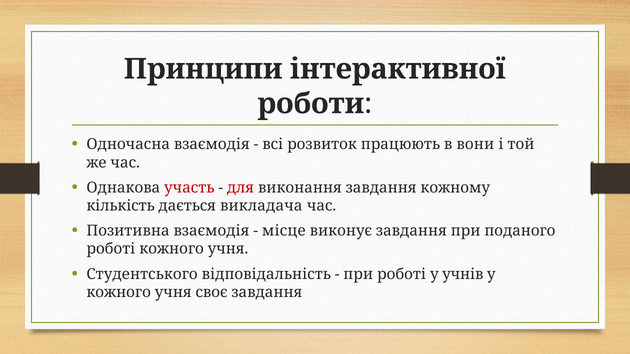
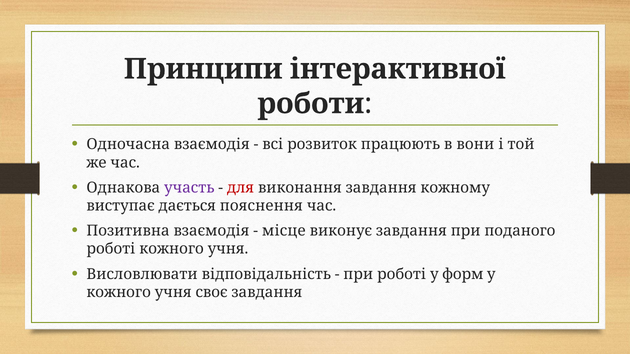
участь colour: red -> purple
кількість: кількість -> виступає
викладача: викладача -> пояснення
Студентського: Студентського -> Висловлювати
учнів: учнів -> форм
